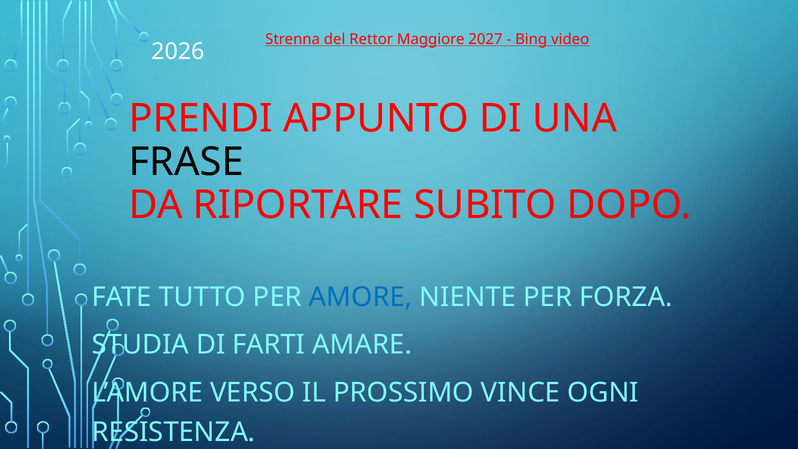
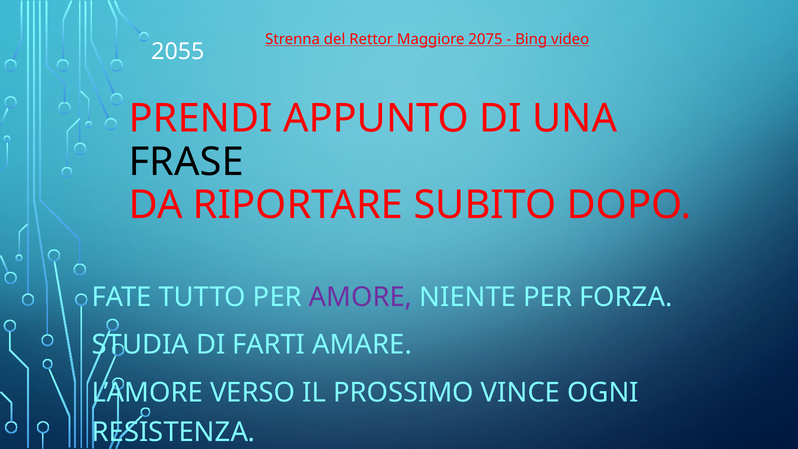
2027: 2027 -> 2075
2026: 2026 -> 2055
AMORE colour: blue -> purple
